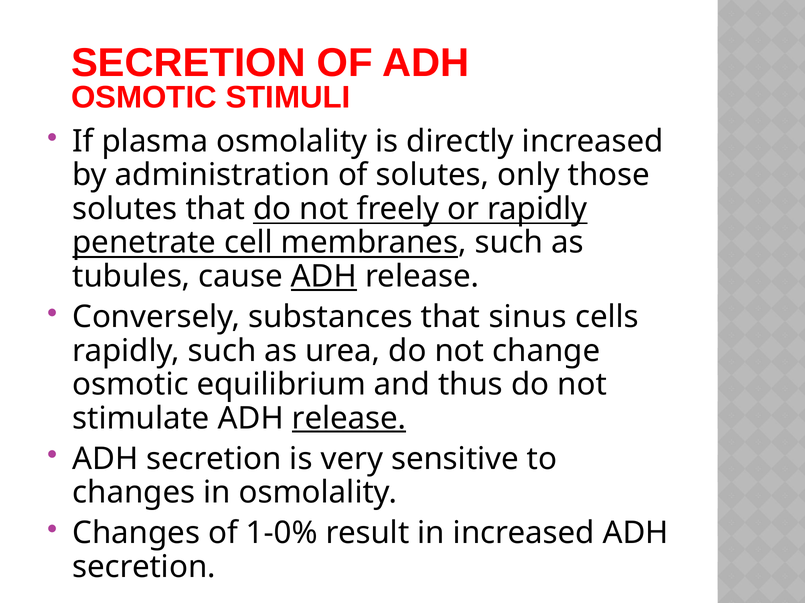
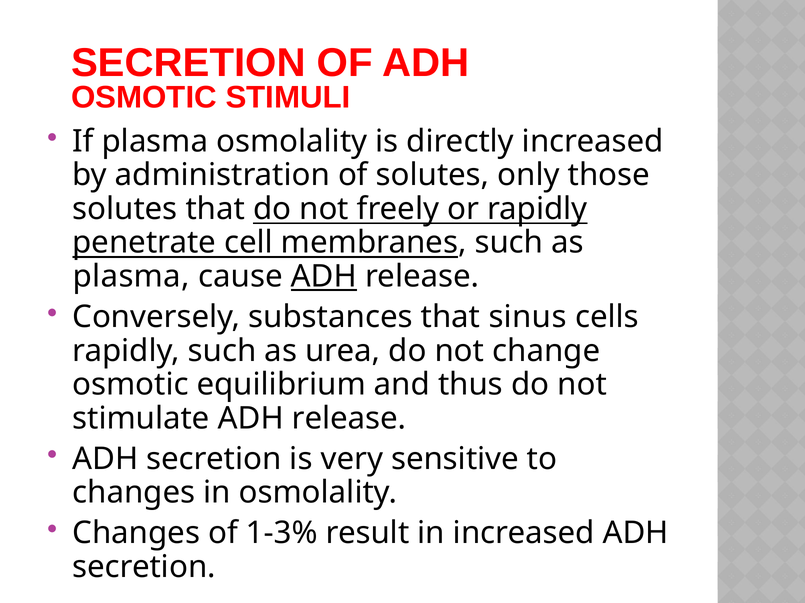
tubules at (131, 277): tubules -> plasma
release at (349, 419) underline: present -> none
1-0%: 1-0% -> 1-3%
